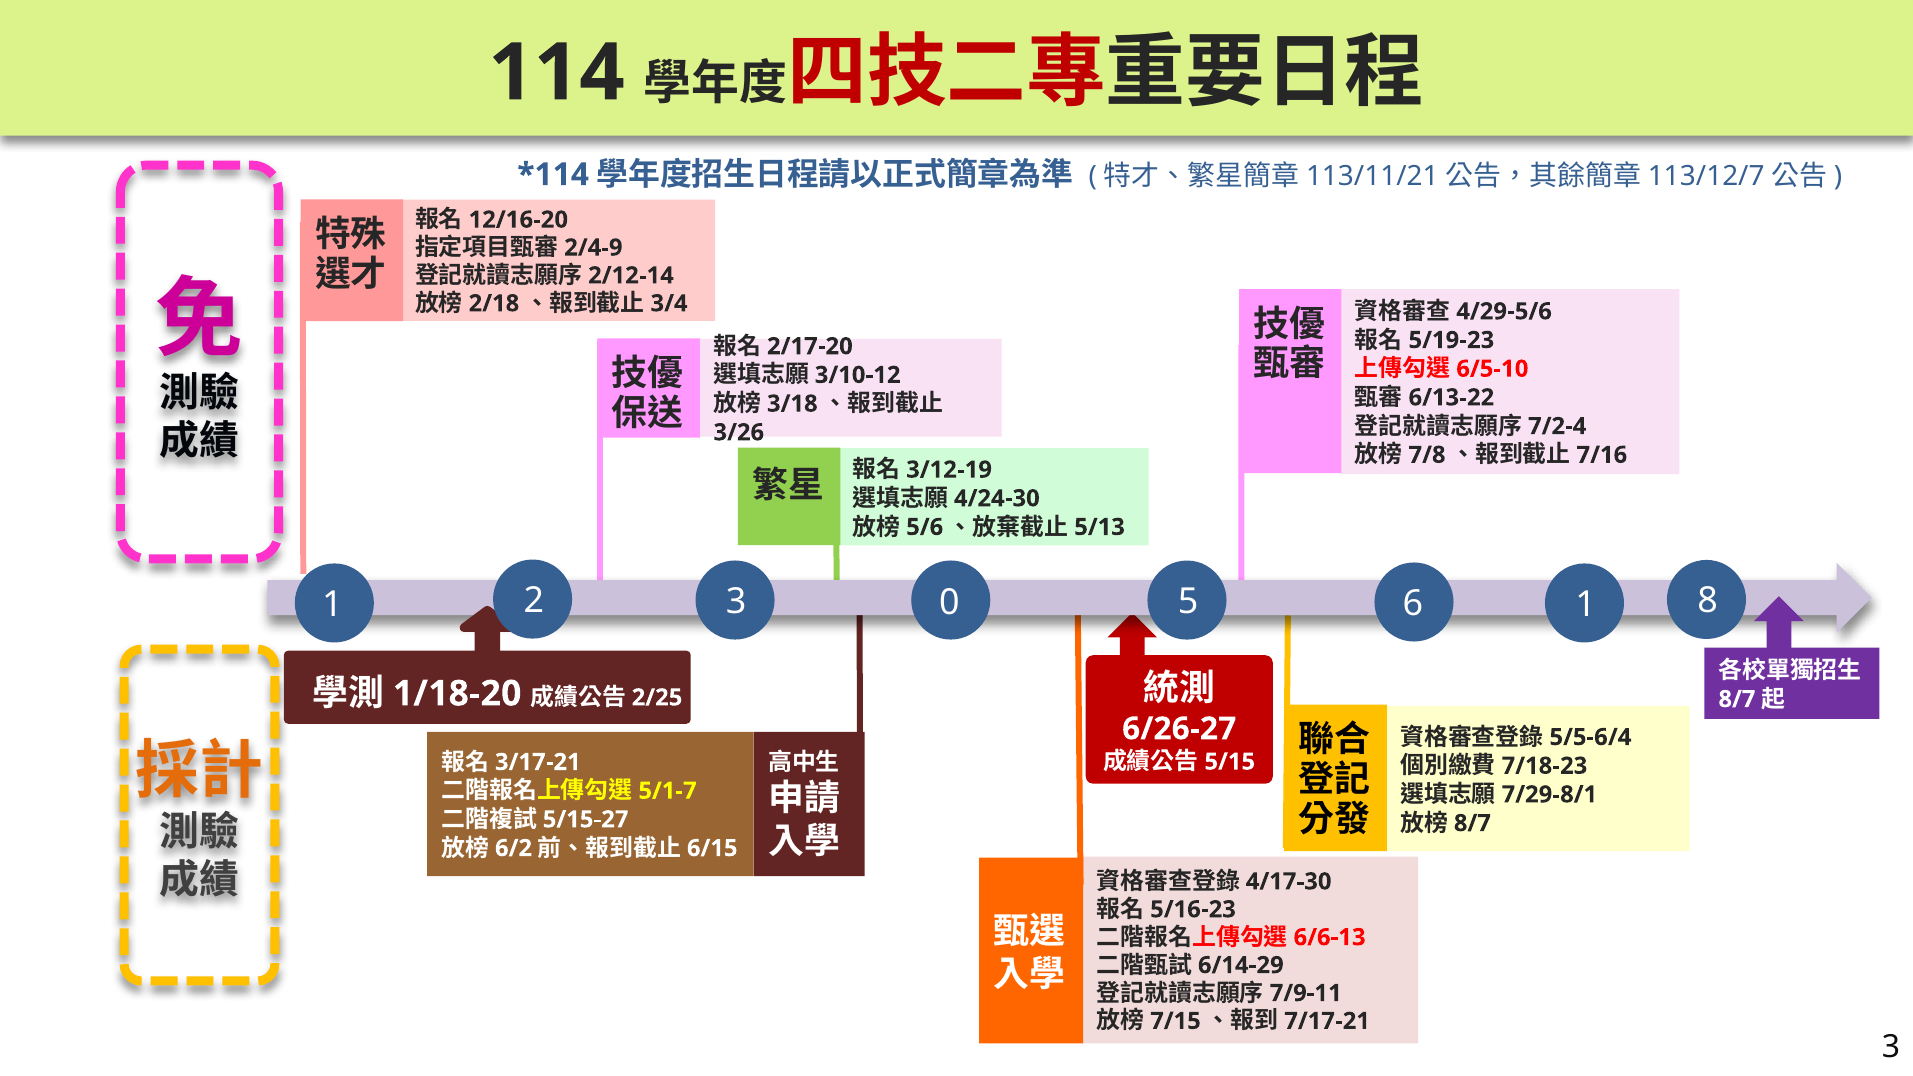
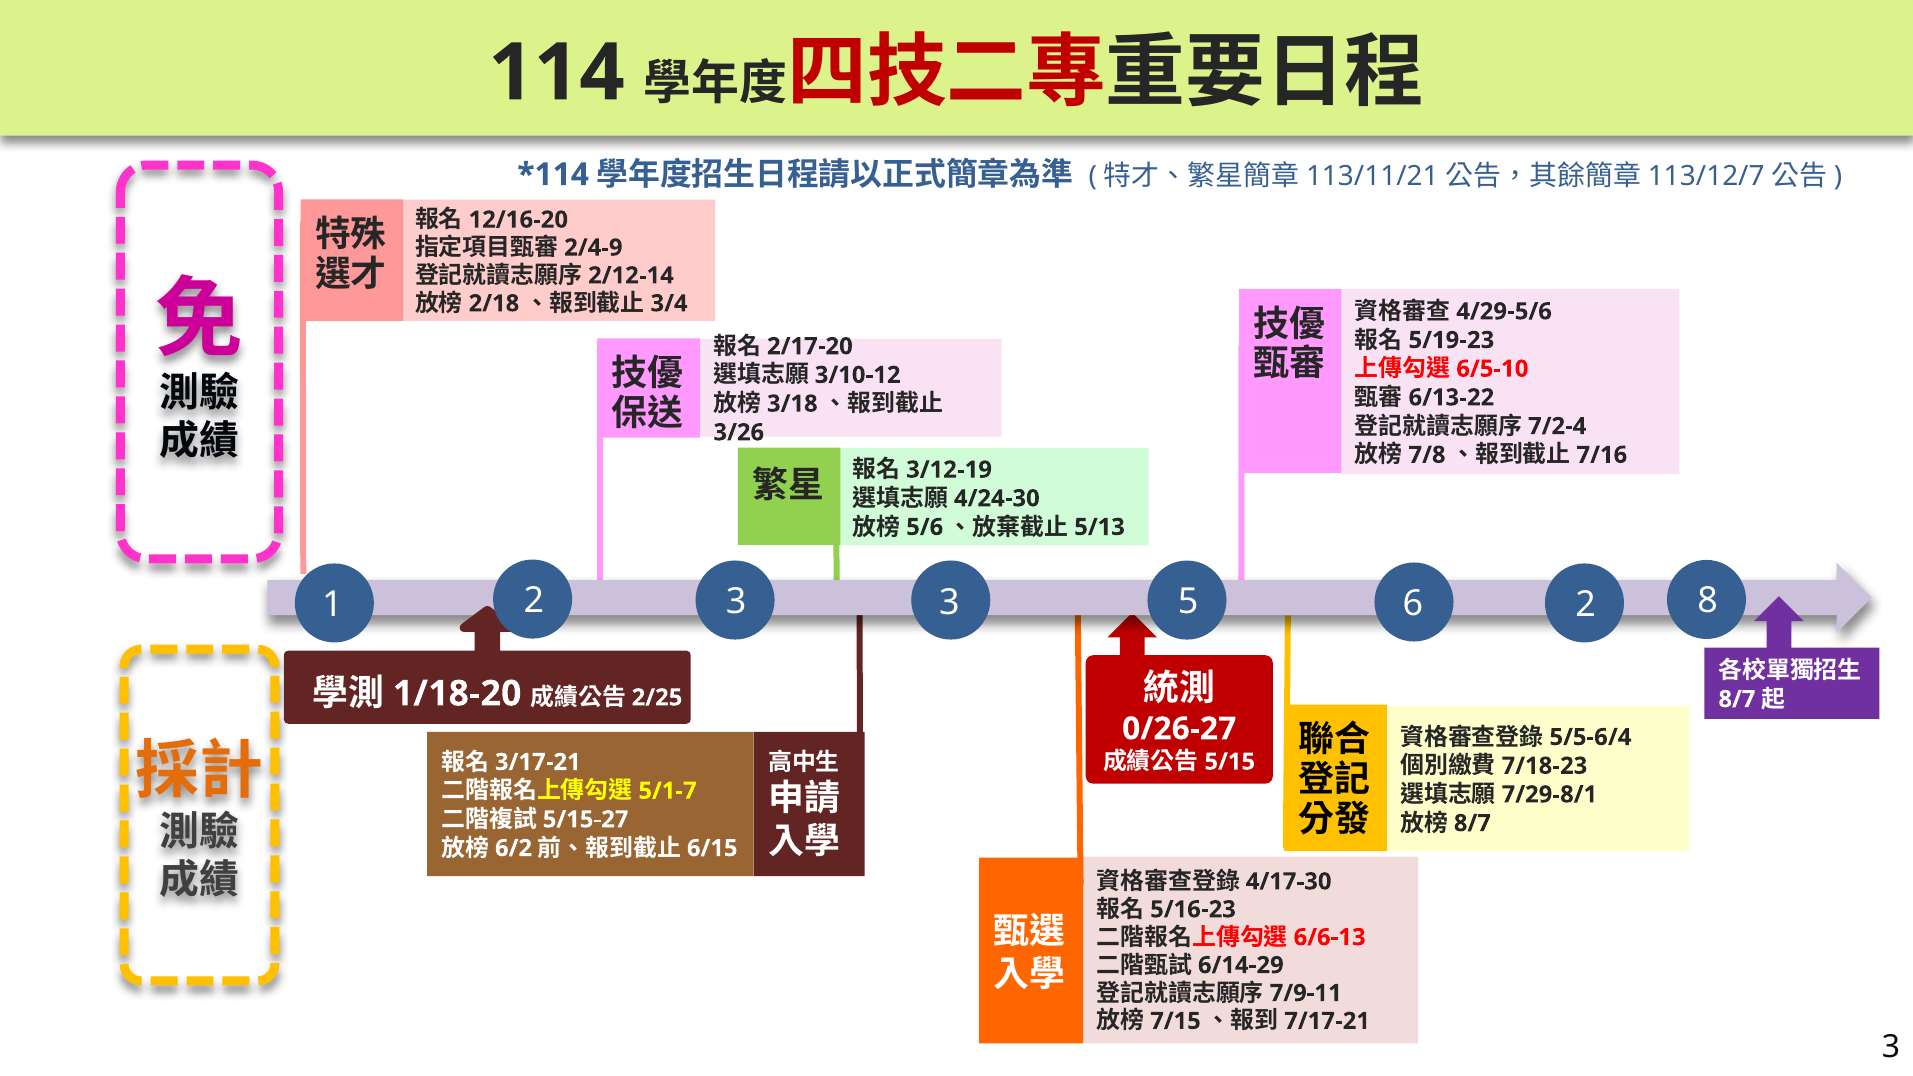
5 1: 1 -> 2
2 0: 0 -> 3
6/26-27: 6/26-27 -> 0/26-27
